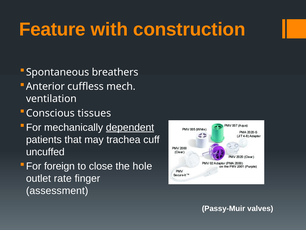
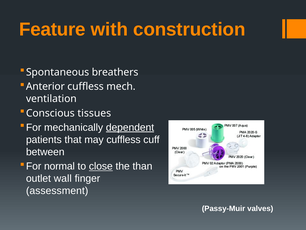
may trachea: trachea -> cuffless
uncuffed: uncuffed -> between
foreign: foreign -> normal
close underline: none -> present
hole: hole -> than
rate: rate -> wall
